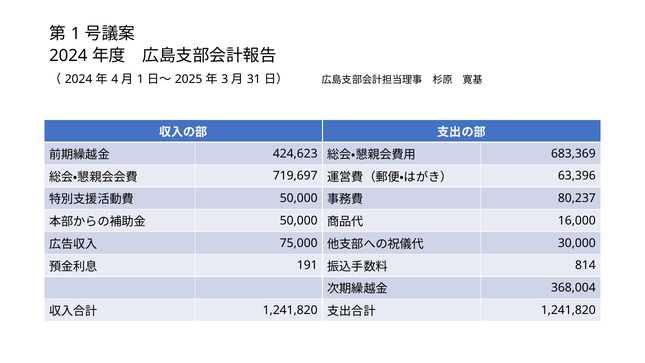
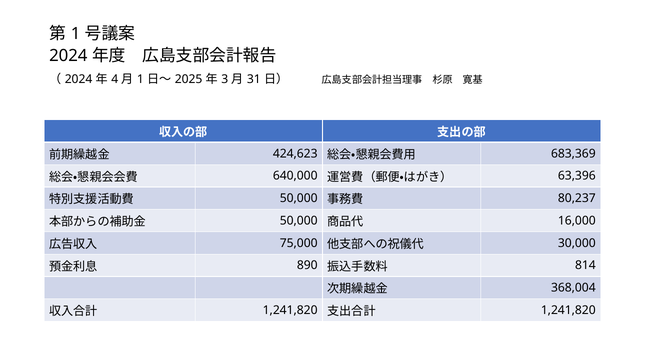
719,697: 719,697 -> 640,000
191: 191 -> 890
